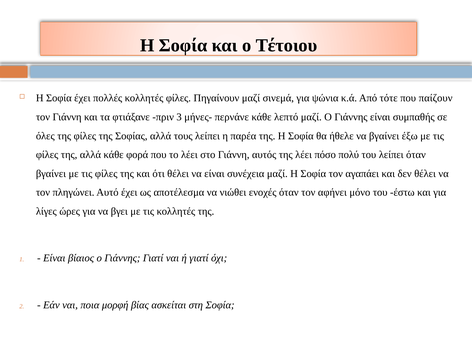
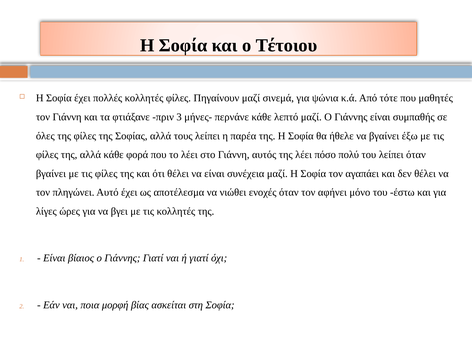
παίζουν: παίζουν -> μαθητές
